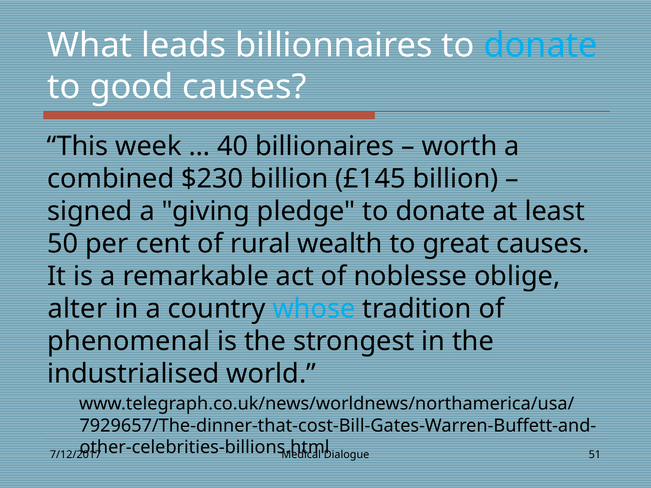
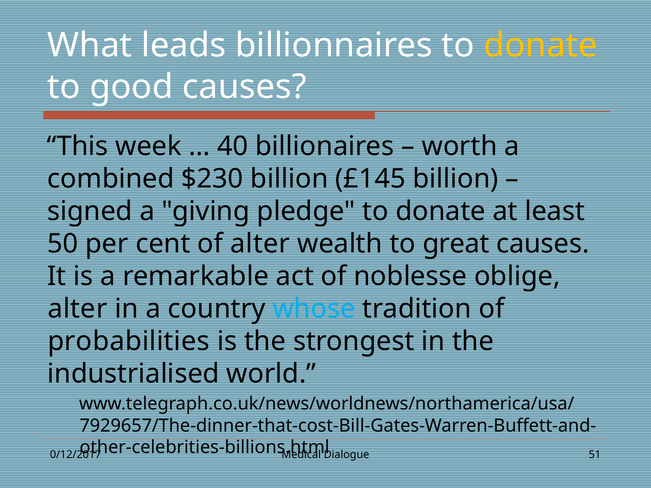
donate at (541, 46) colour: light blue -> yellow
of rural: rural -> alter
phenomenal: phenomenal -> probabilities
7/12/2017: 7/12/2017 -> 0/12/2017
